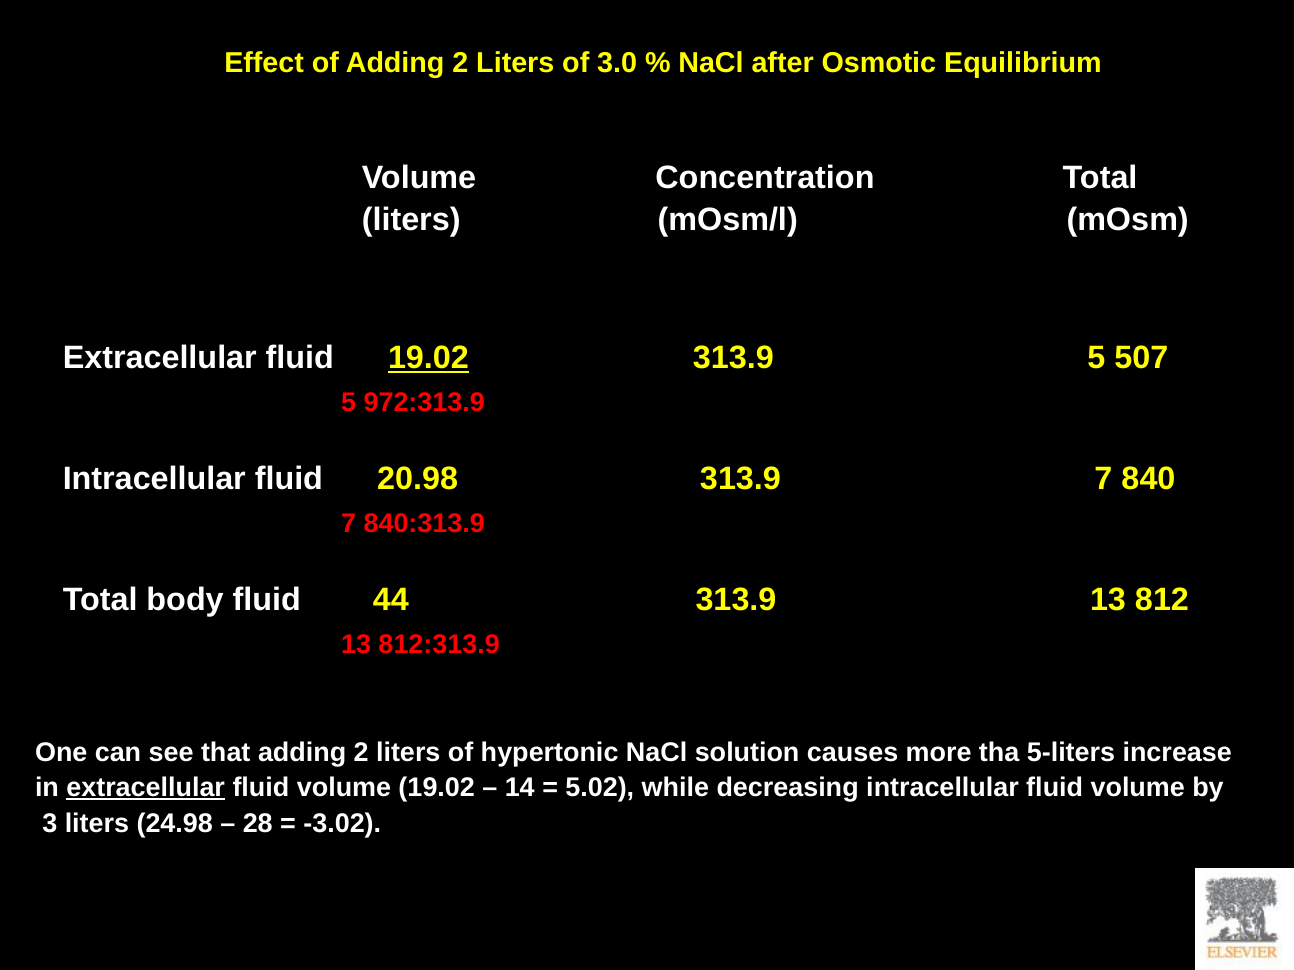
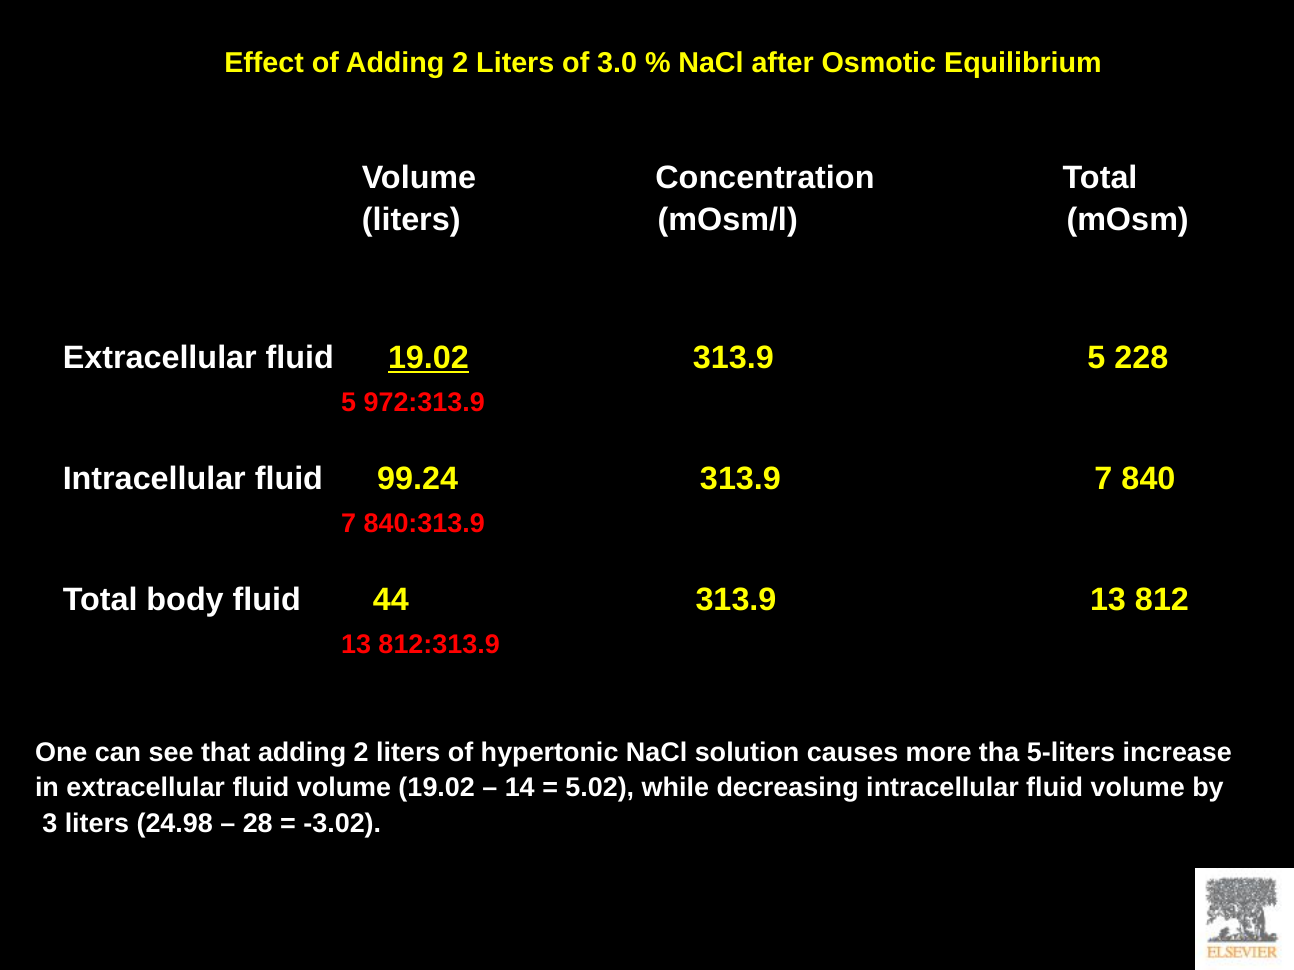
507: 507 -> 228
20.98: 20.98 -> 99.24
extracellular at (146, 788) underline: present -> none
